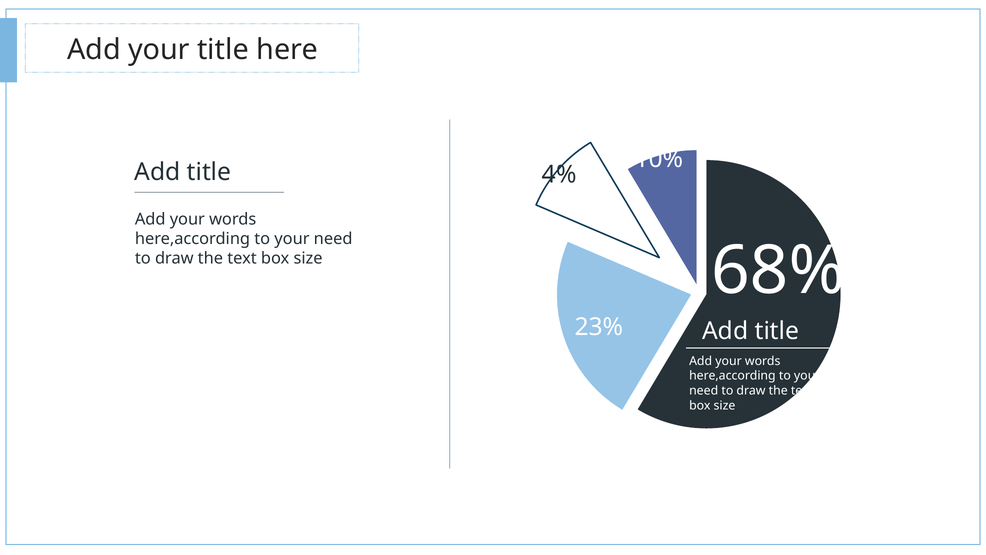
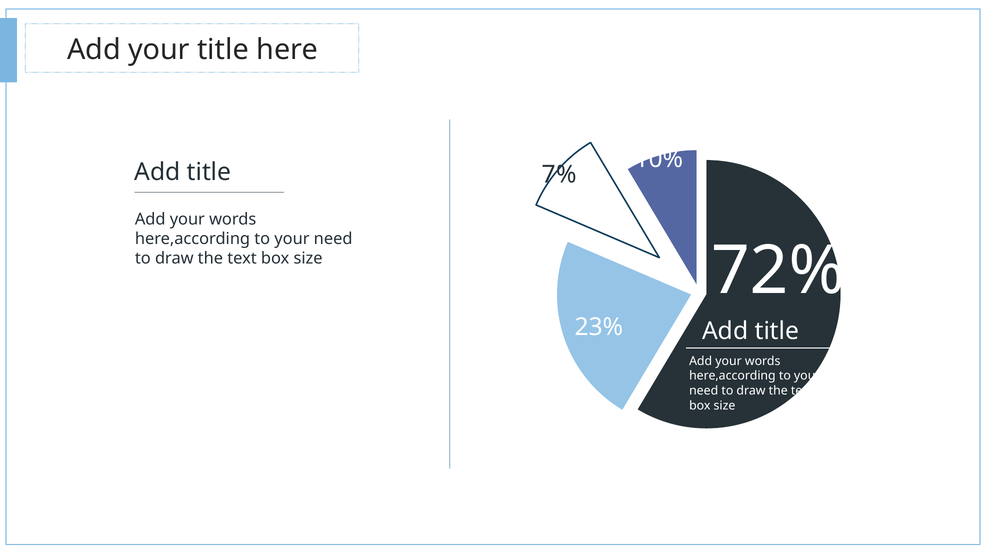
4%: 4% -> 7%
68%: 68% -> 72%
